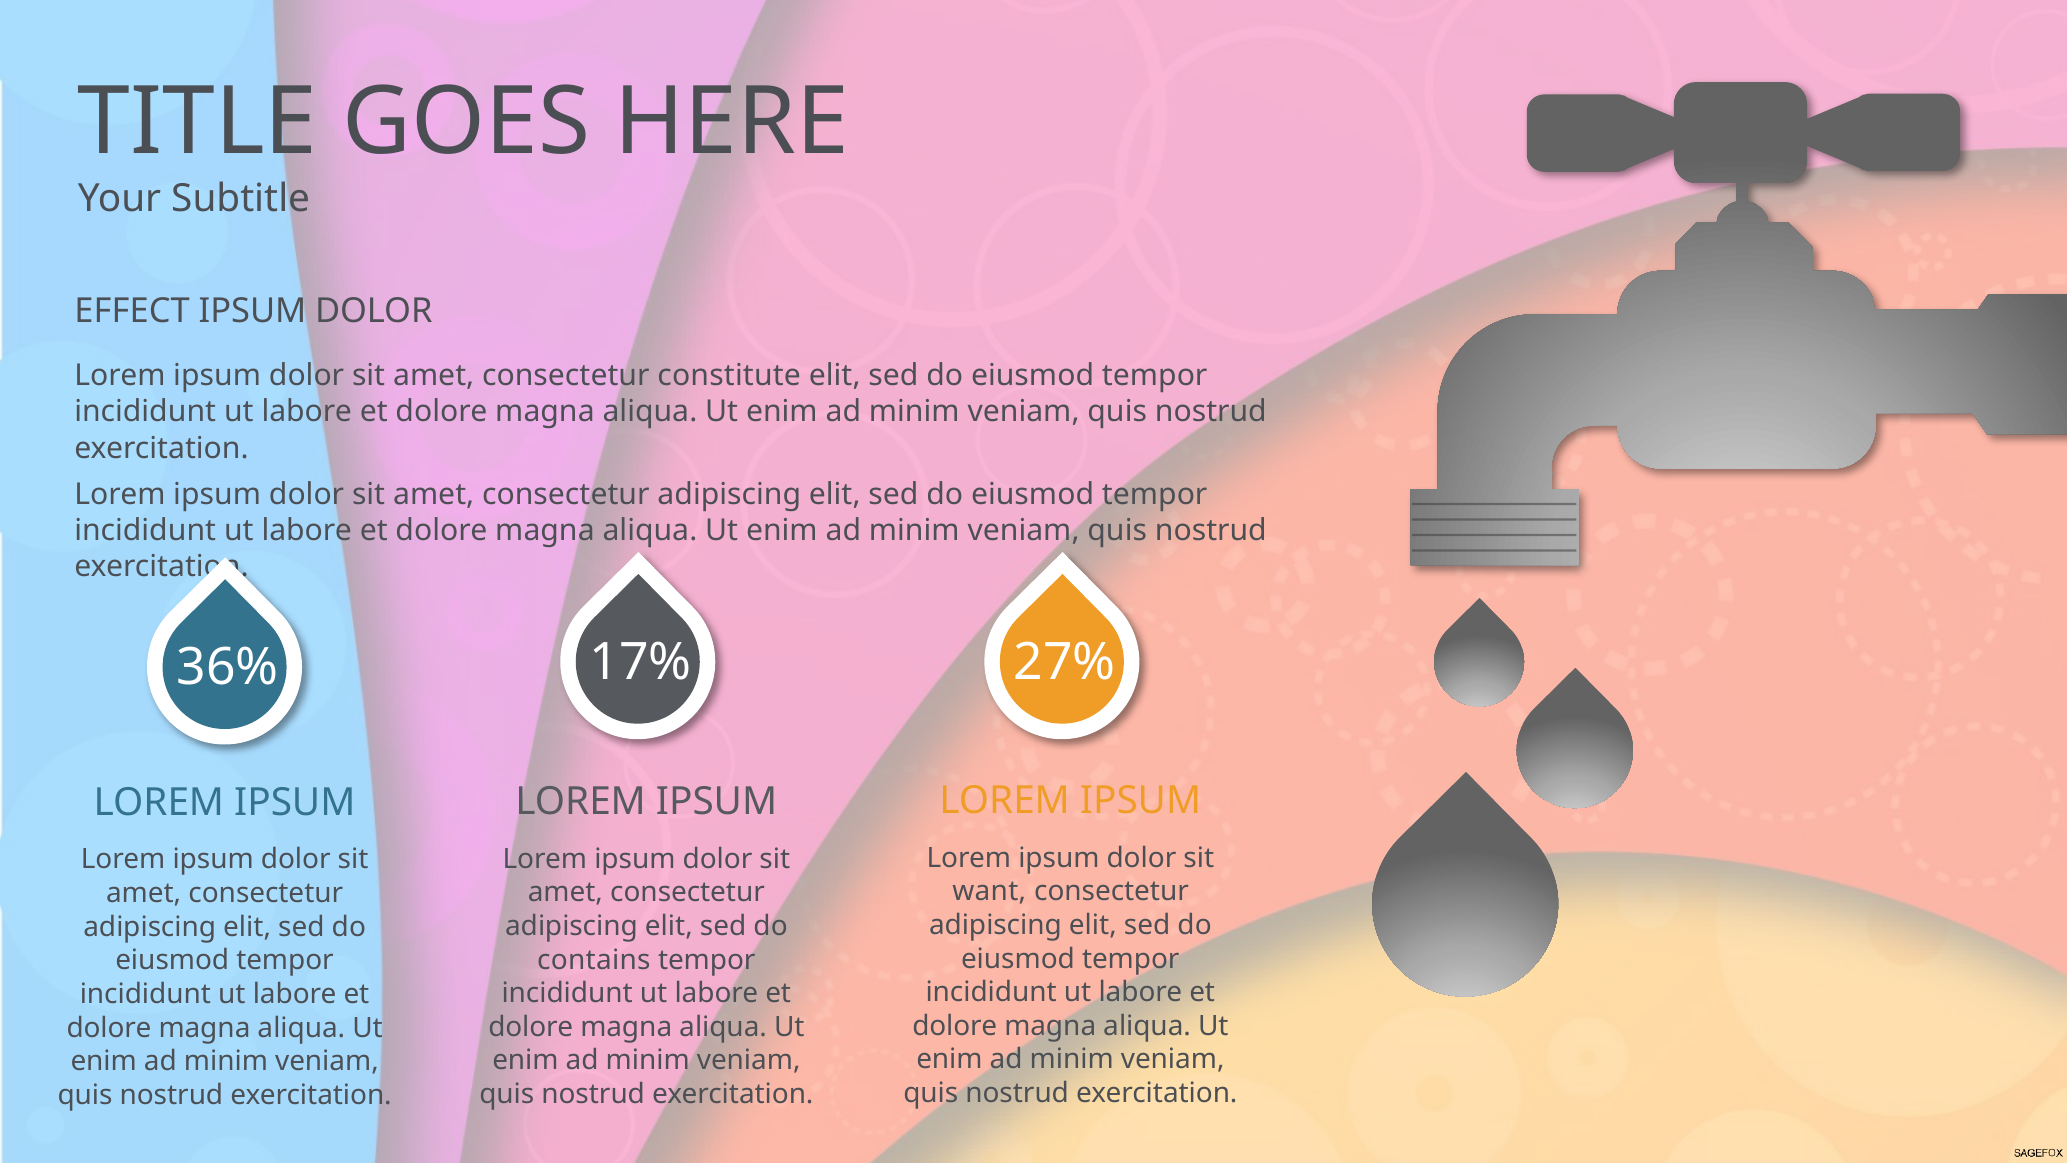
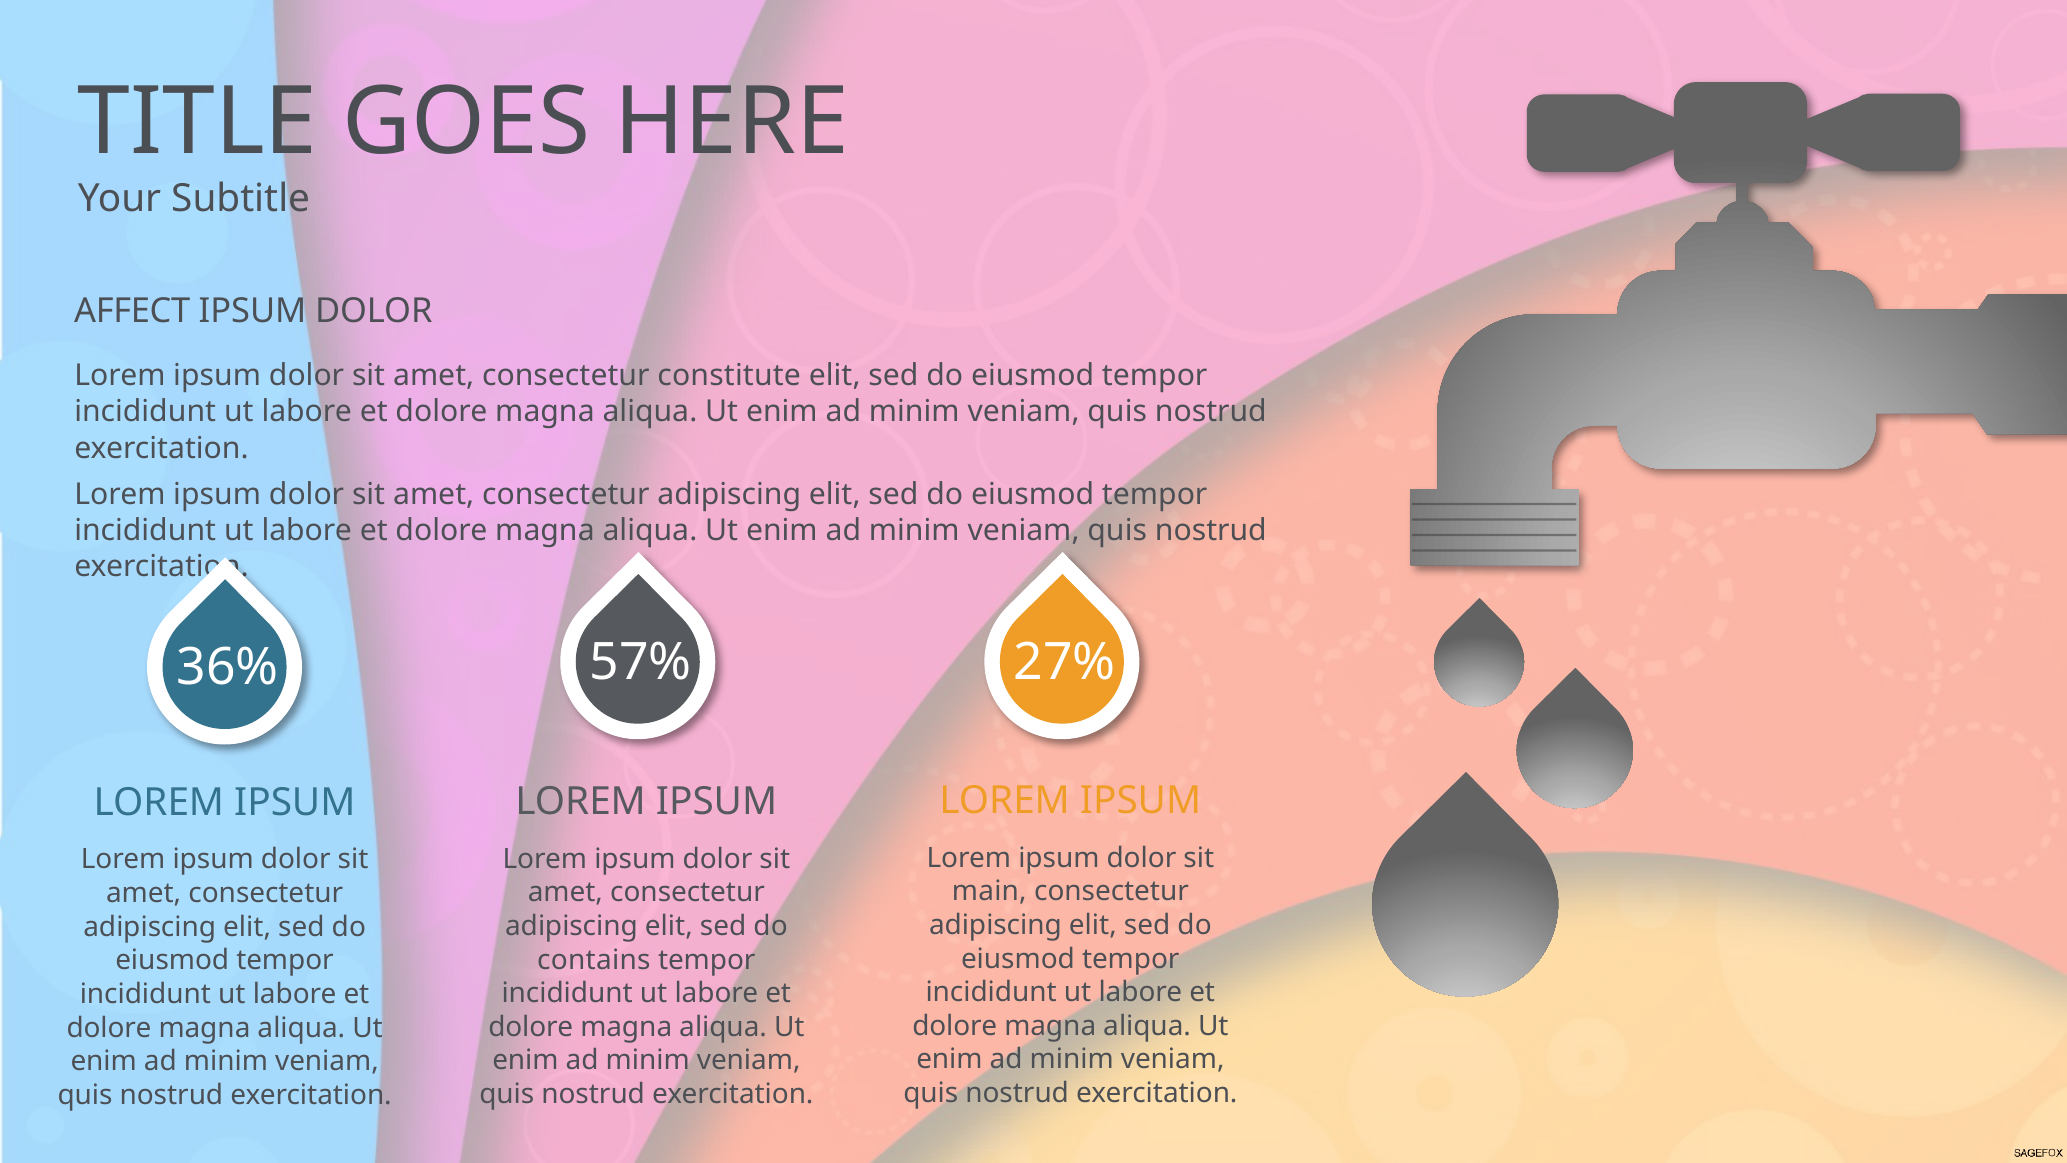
EFFECT: EFFECT -> AFFECT
17%: 17% -> 57%
want: want -> main
